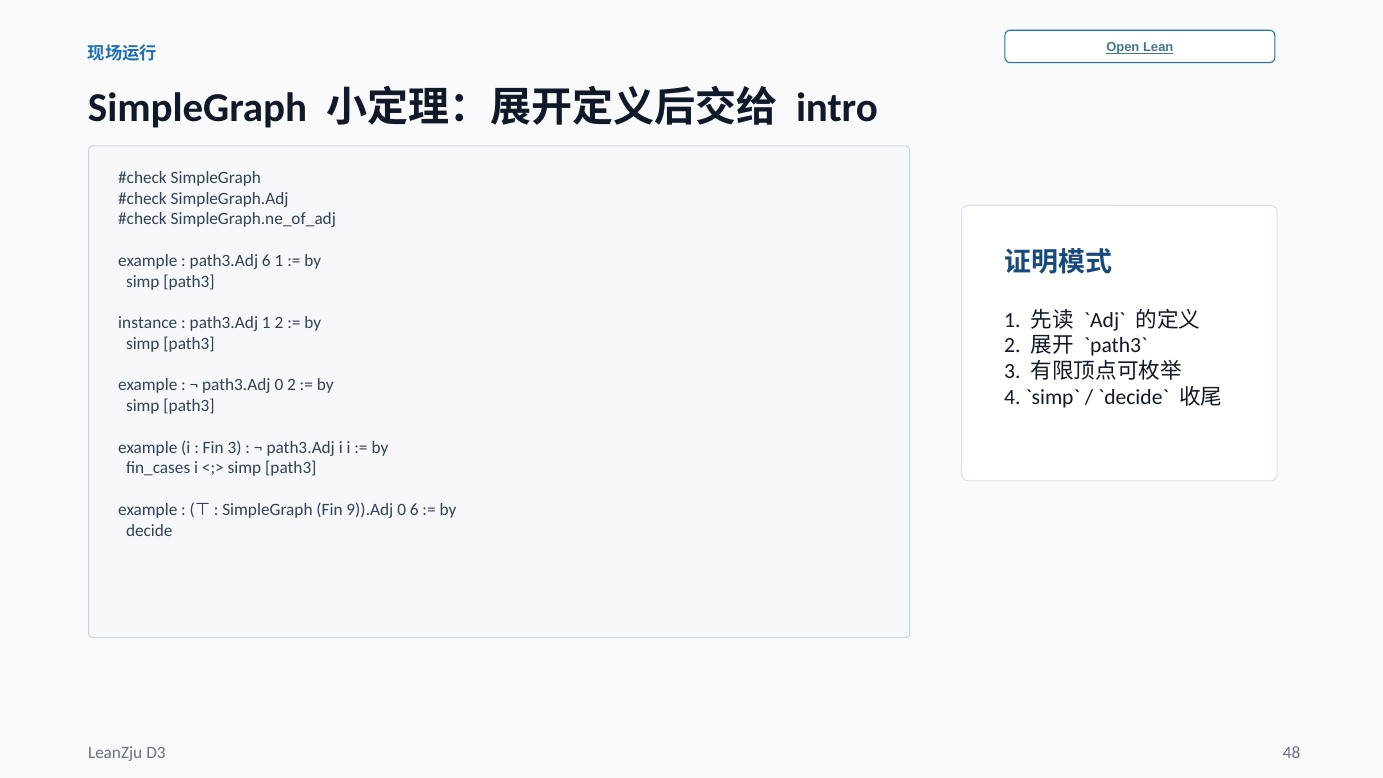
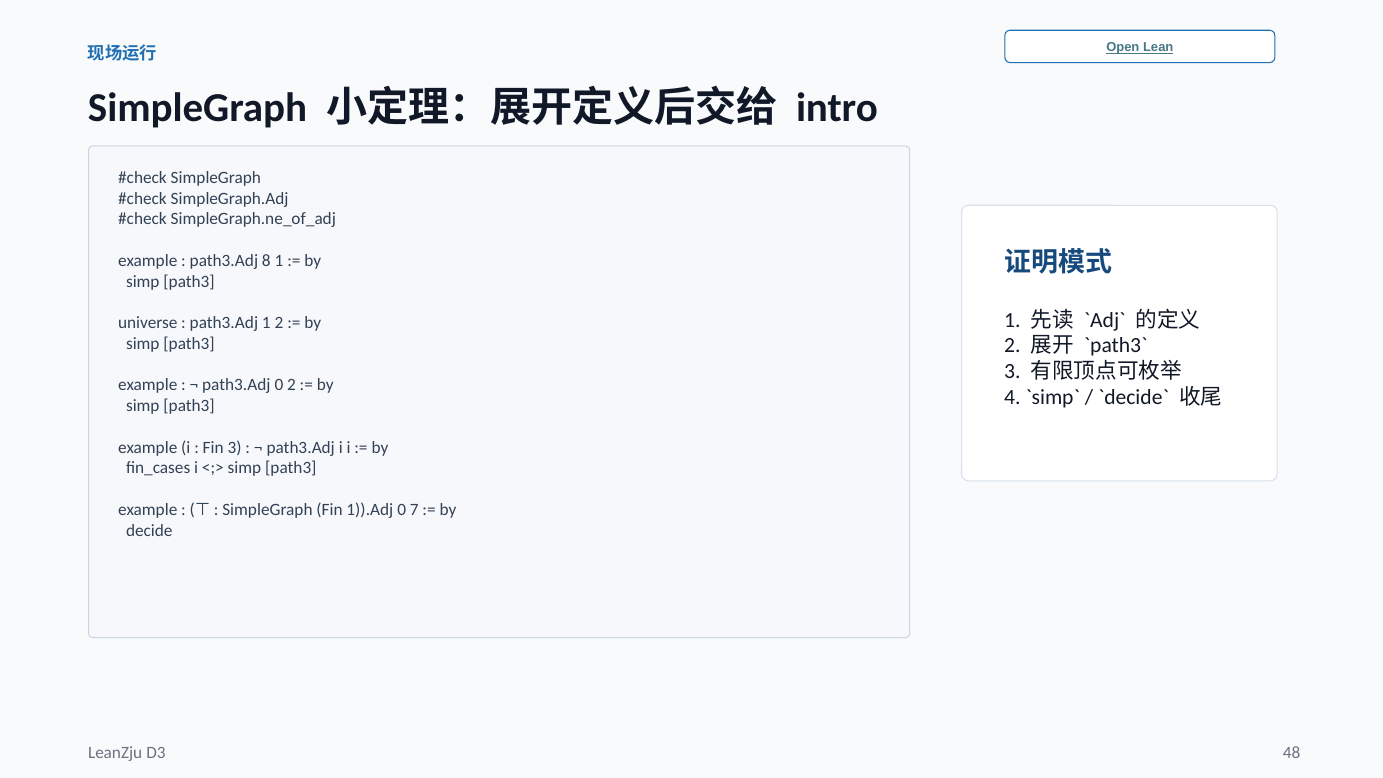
path3.Adj 6: 6 -> 8
instance: instance -> universe
9)).Adj: 9)).Adj -> 1)).Adj
0 6: 6 -> 7
